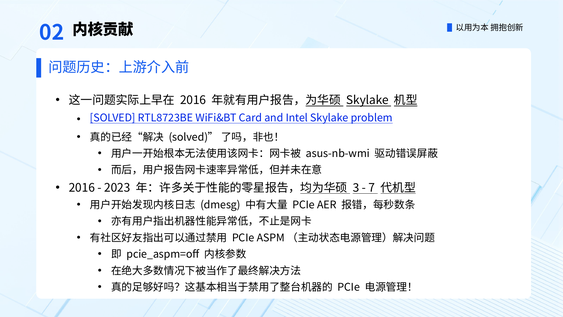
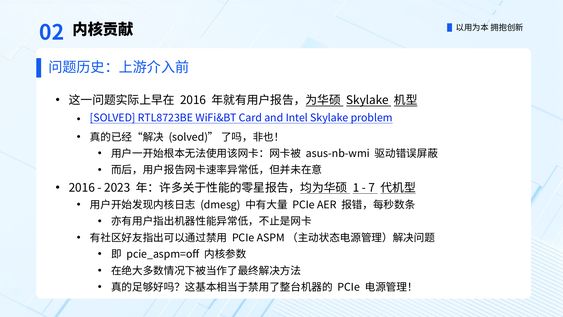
3: 3 -> 1
